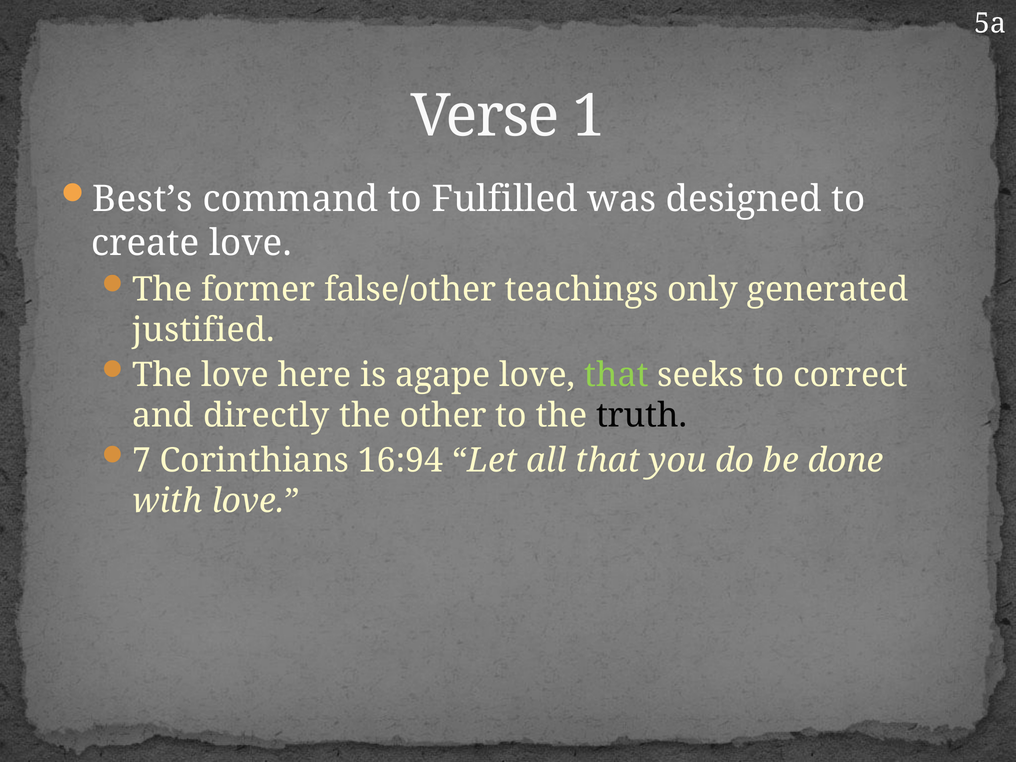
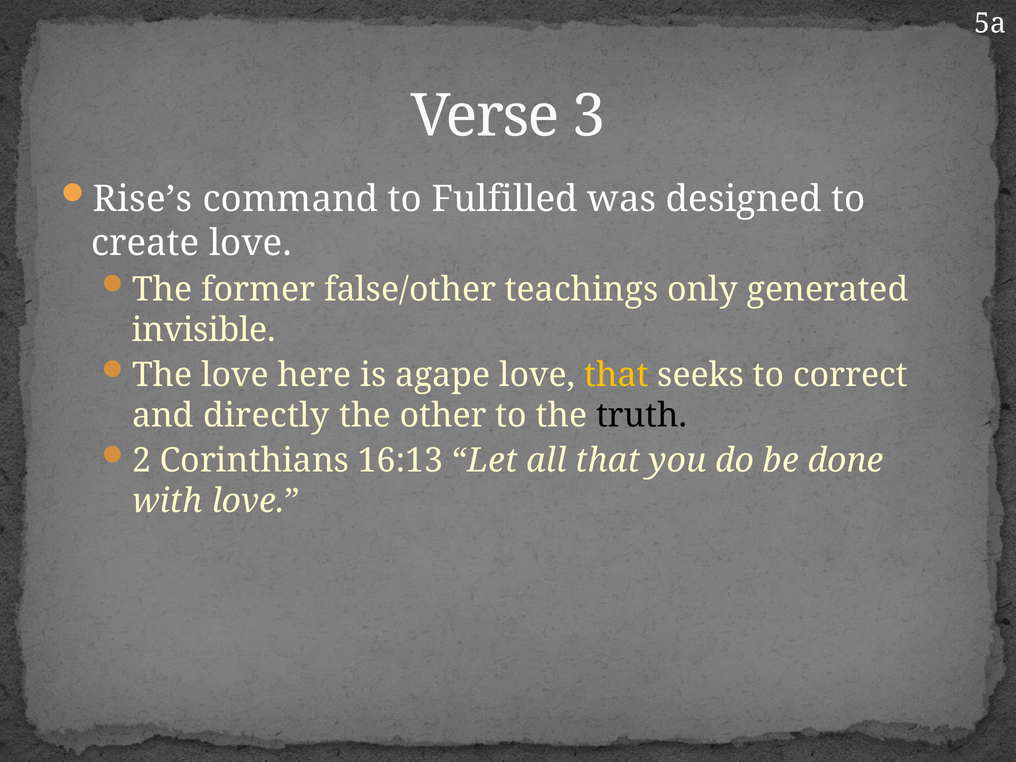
1: 1 -> 3
Best’s: Best’s -> Rise’s
justified: justified -> invisible
that at (616, 375) colour: light green -> yellow
7: 7 -> 2
16:94: 16:94 -> 16:13
